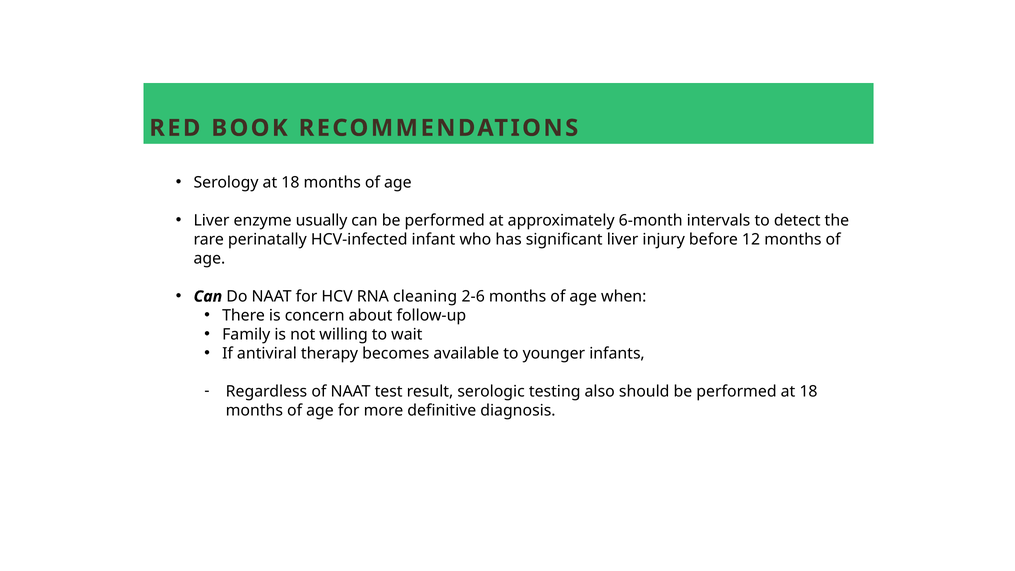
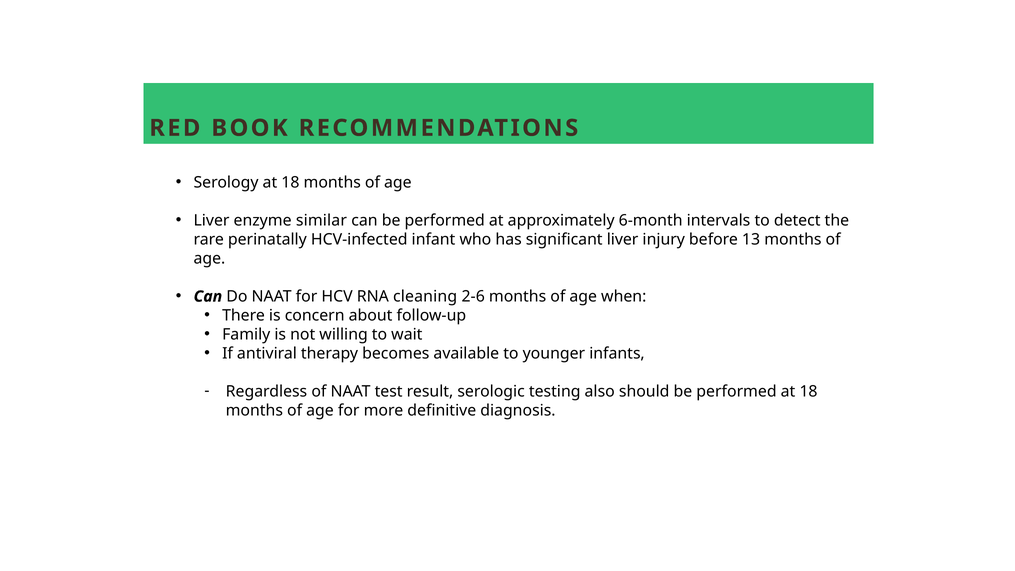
usually: usually -> similar
12: 12 -> 13
